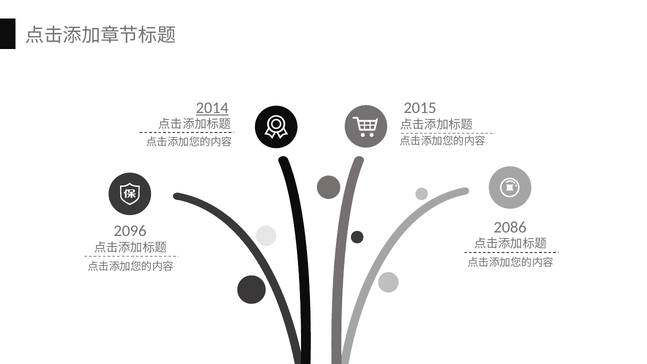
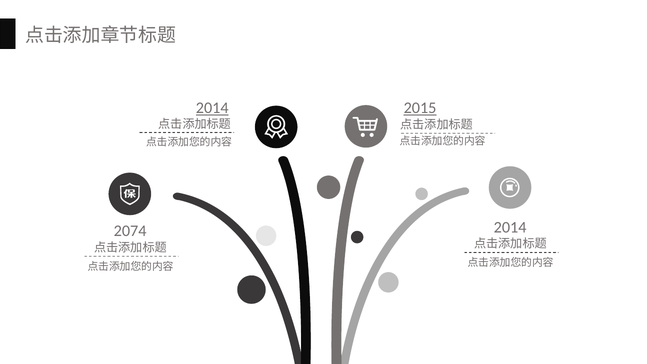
2015 underline: none -> present
2086 at (510, 227): 2086 -> 2014
2096: 2096 -> 2074
